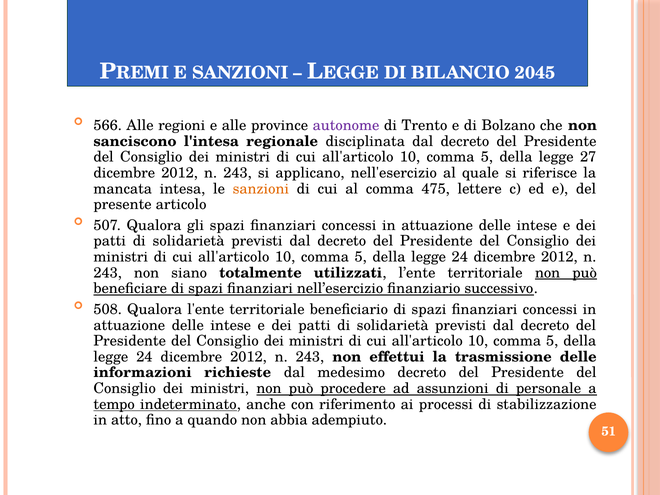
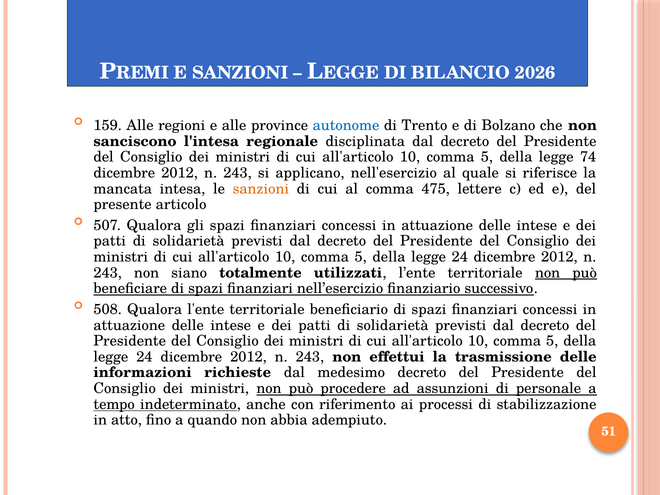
2045: 2045 -> 2026
566: 566 -> 159
autonome colour: purple -> blue
27: 27 -> 74
